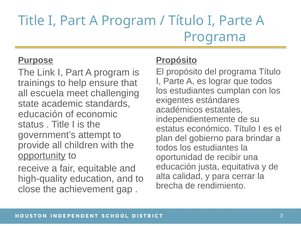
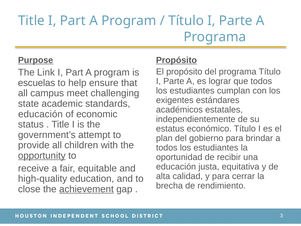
trainings: trainings -> escuelas
escuela: escuela -> campus
achievement underline: none -> present
